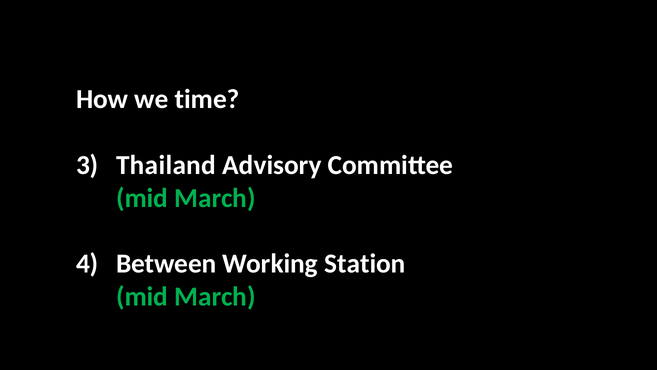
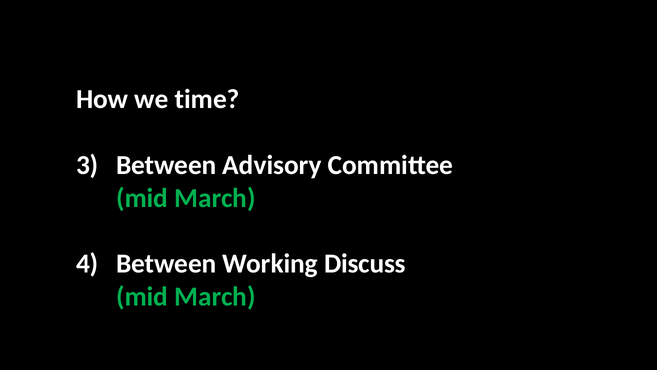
Thailand at (166, 165): Thailand -> Between
Station: Station -> Discuss
